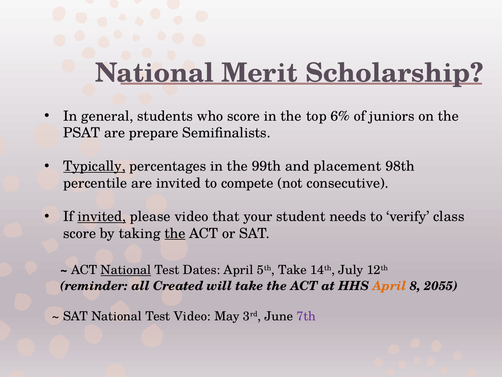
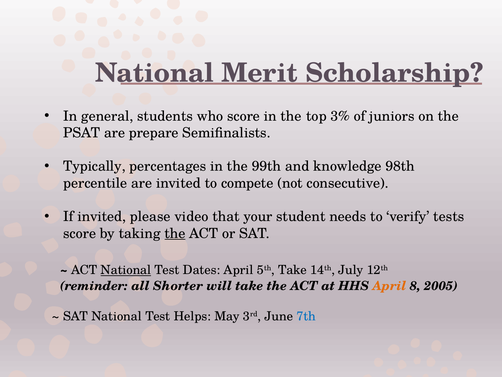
6%: 6% -> 3%
Typically underline: present -> none
placement: placement -> knowledge
invited at (102, 216) underline: present -> none
class: class -> tests
Created: Created -> Shorter
2055: 2055 -> 2005
Test Video: Video -> Helps
7th colour: purple -> blue
